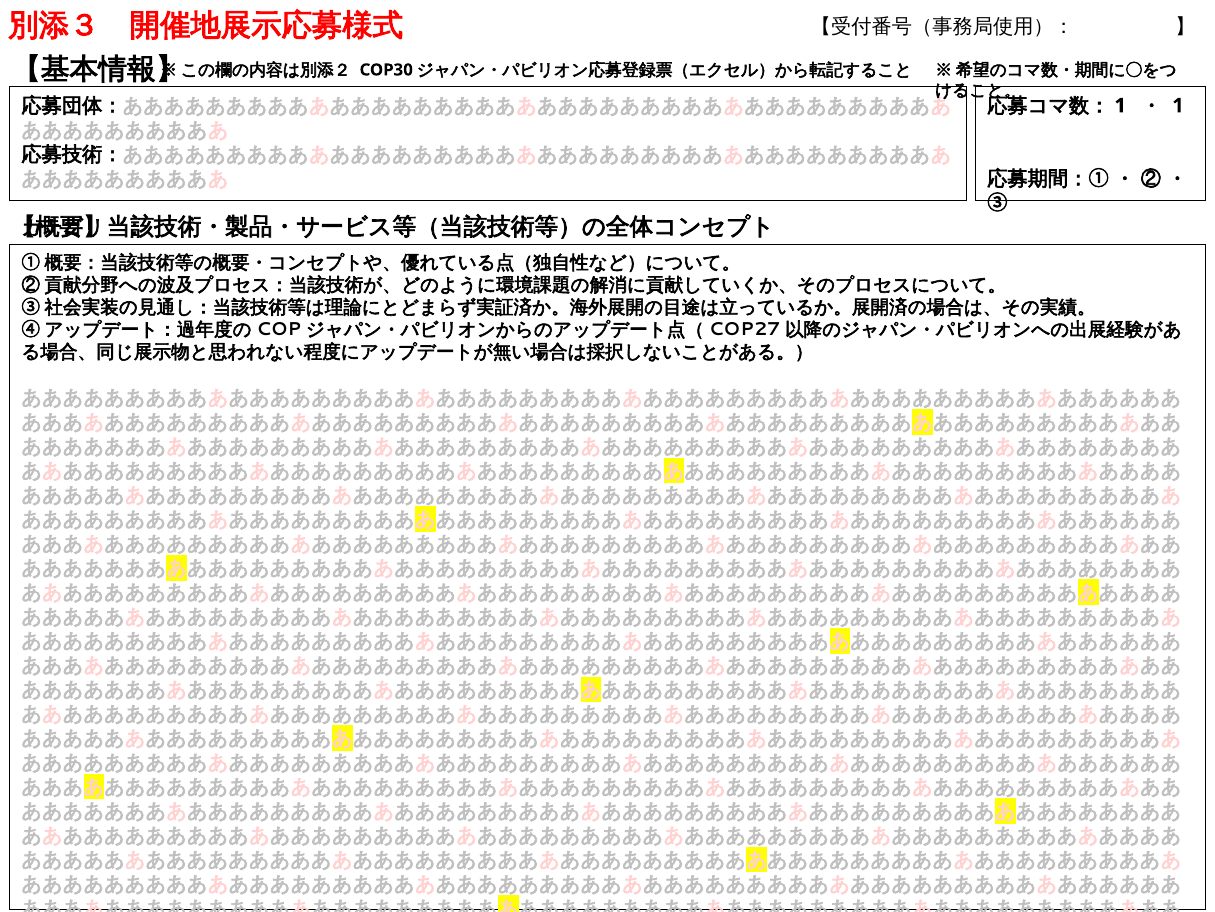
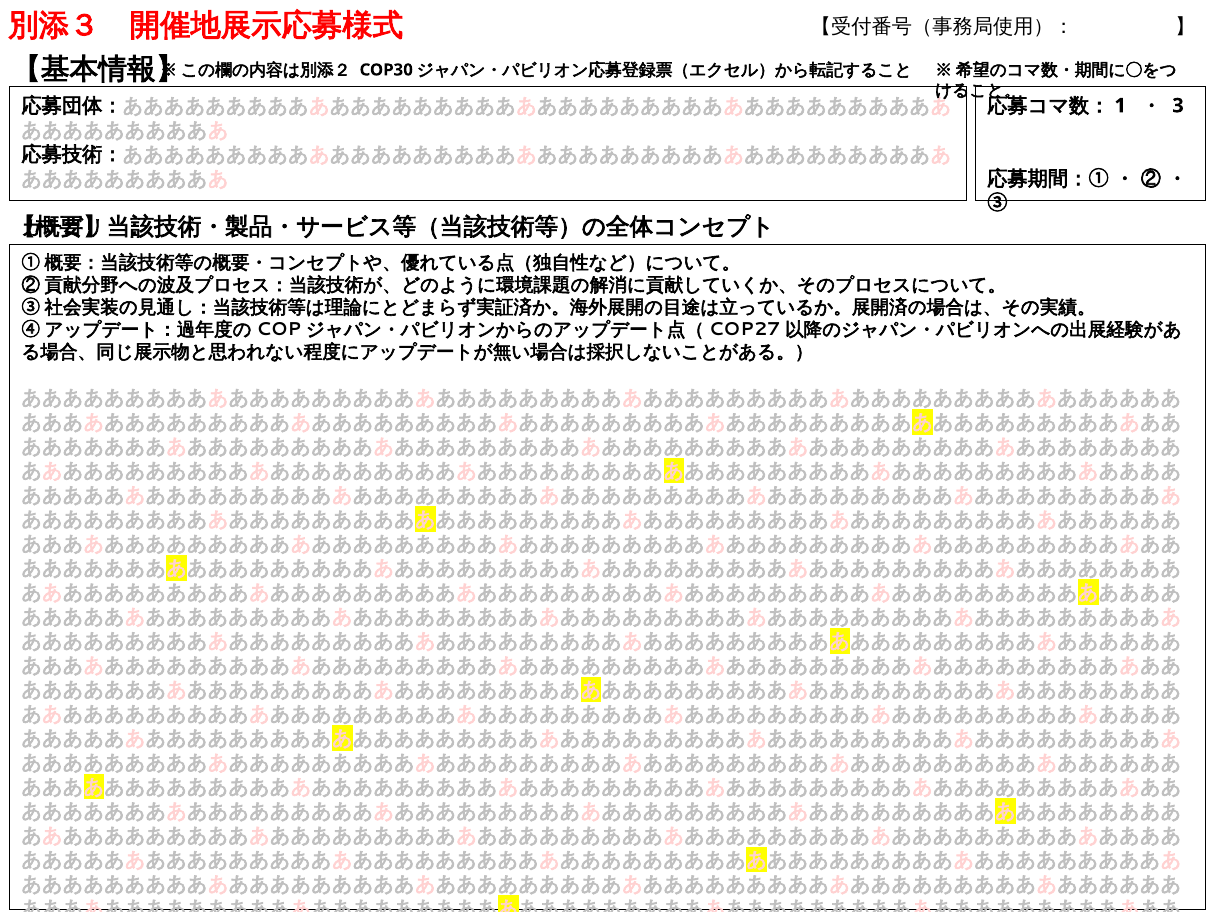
1 at (1178, 106): 1 -> 3
